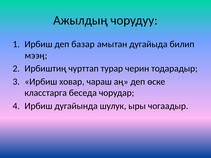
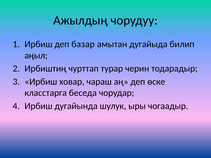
мээӊ: мээӊ -> аӊыл
